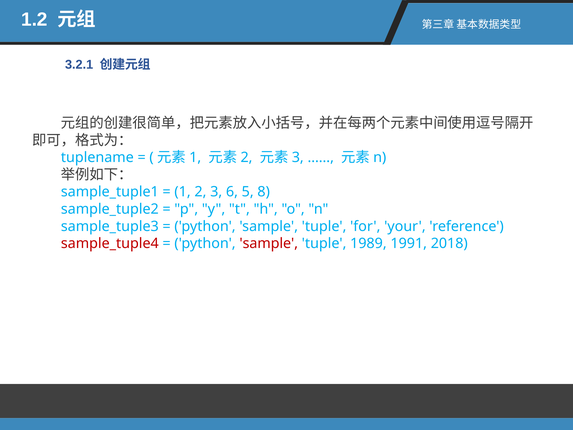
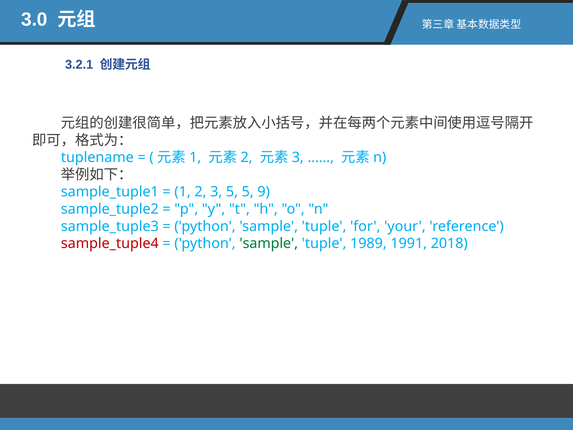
1.2: 1.2 -> 3.0
3 6: 6 -> 5
8: 8 -> 9
sample at (269, 243) colour: red -> green
